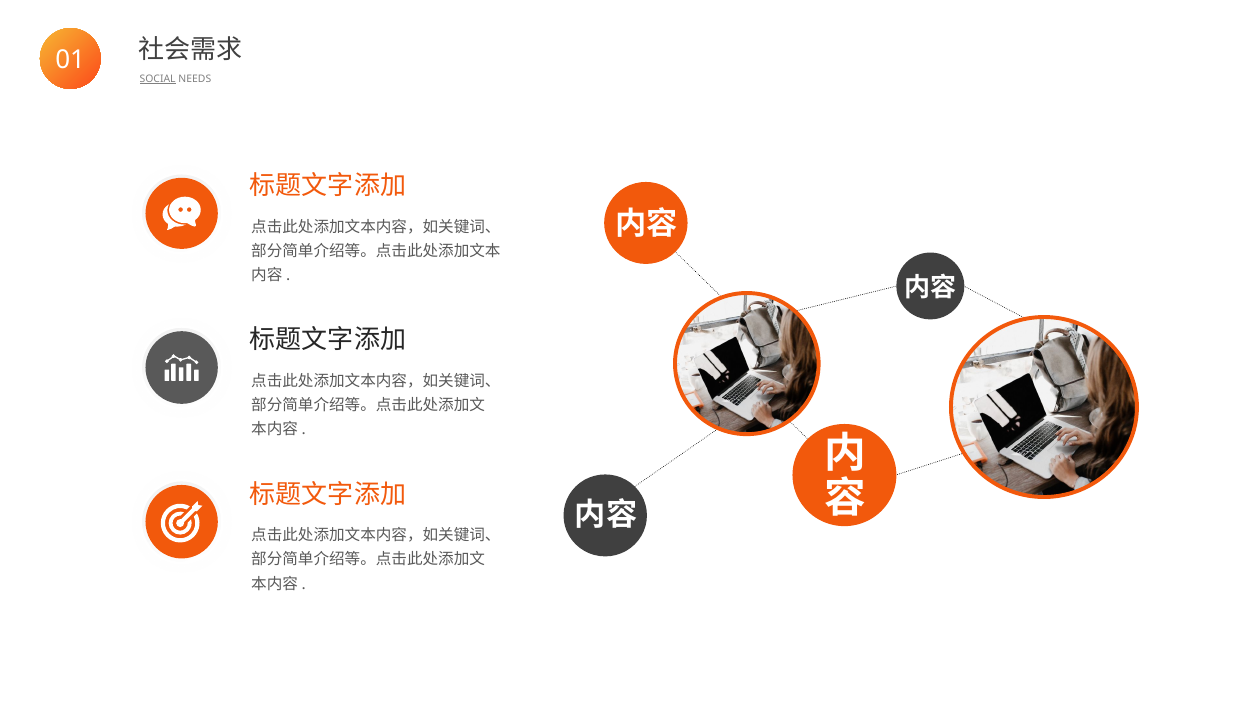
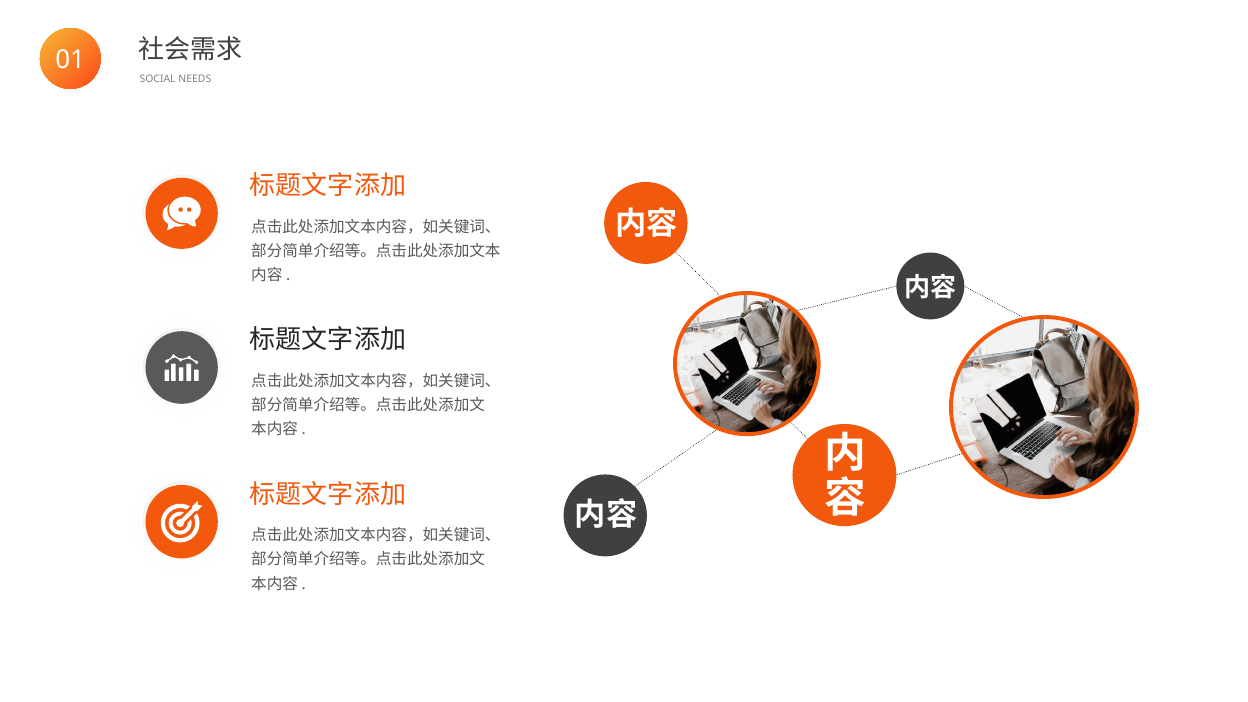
SOCIAL underline: present -> none
